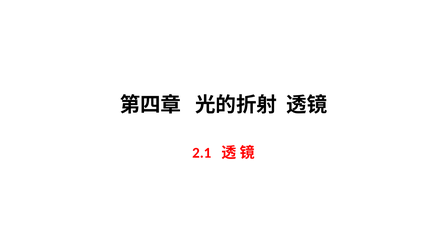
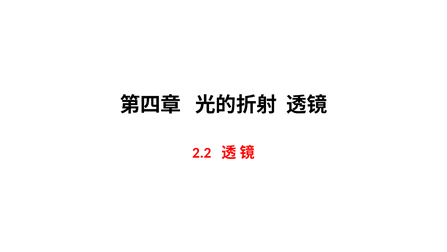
2.1: 2.1 -> 2.2
